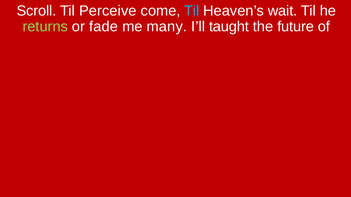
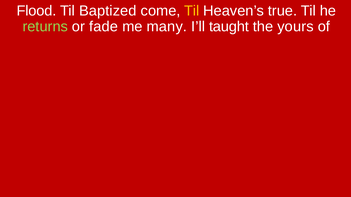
Scroll: Scroll -> Flood
Perceive: Perceive -> Baptized
Til at (192, 11) colour: light blue -> yellow
wait: wait -> true
future: future -> yours
